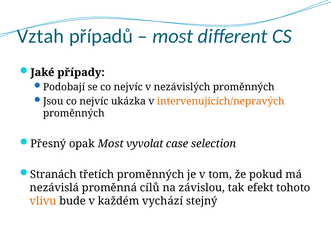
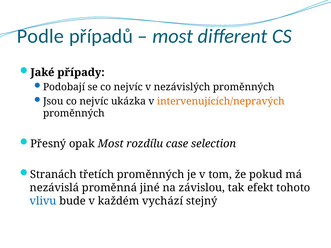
Vztah: Vztah -> Podle
vyvolat: vyvolat -> rozdílu
cílů: cílů -> jiné
vlivu colour: orange -> blue
